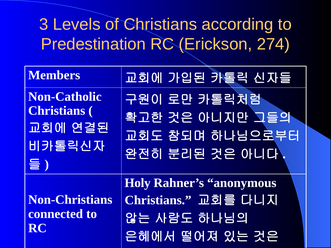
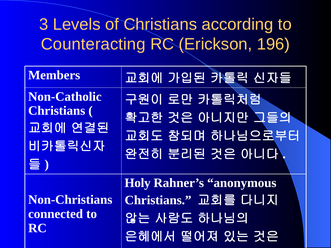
Predestination: Predestination -> Counteracting
274: 274 -> 196
